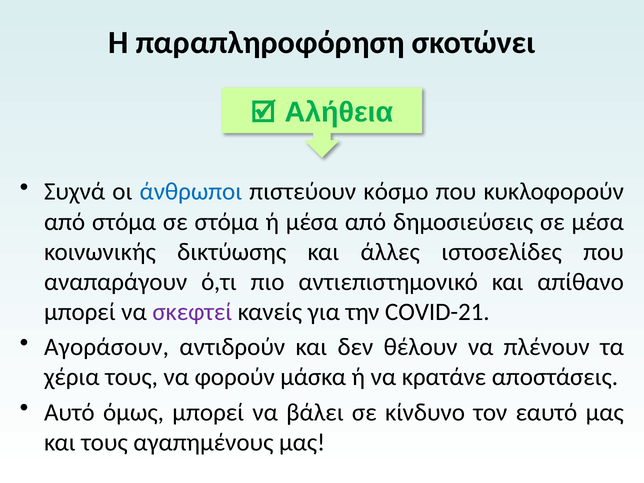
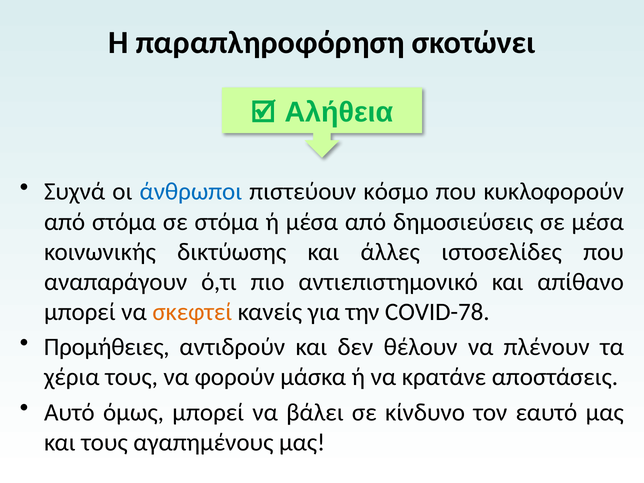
σκεφτεί colour: purple -> orange
COVID-21: COVID-21 -> COVID-78
Αγοράσουν: Αγοράσουν -> Προμήθειες
